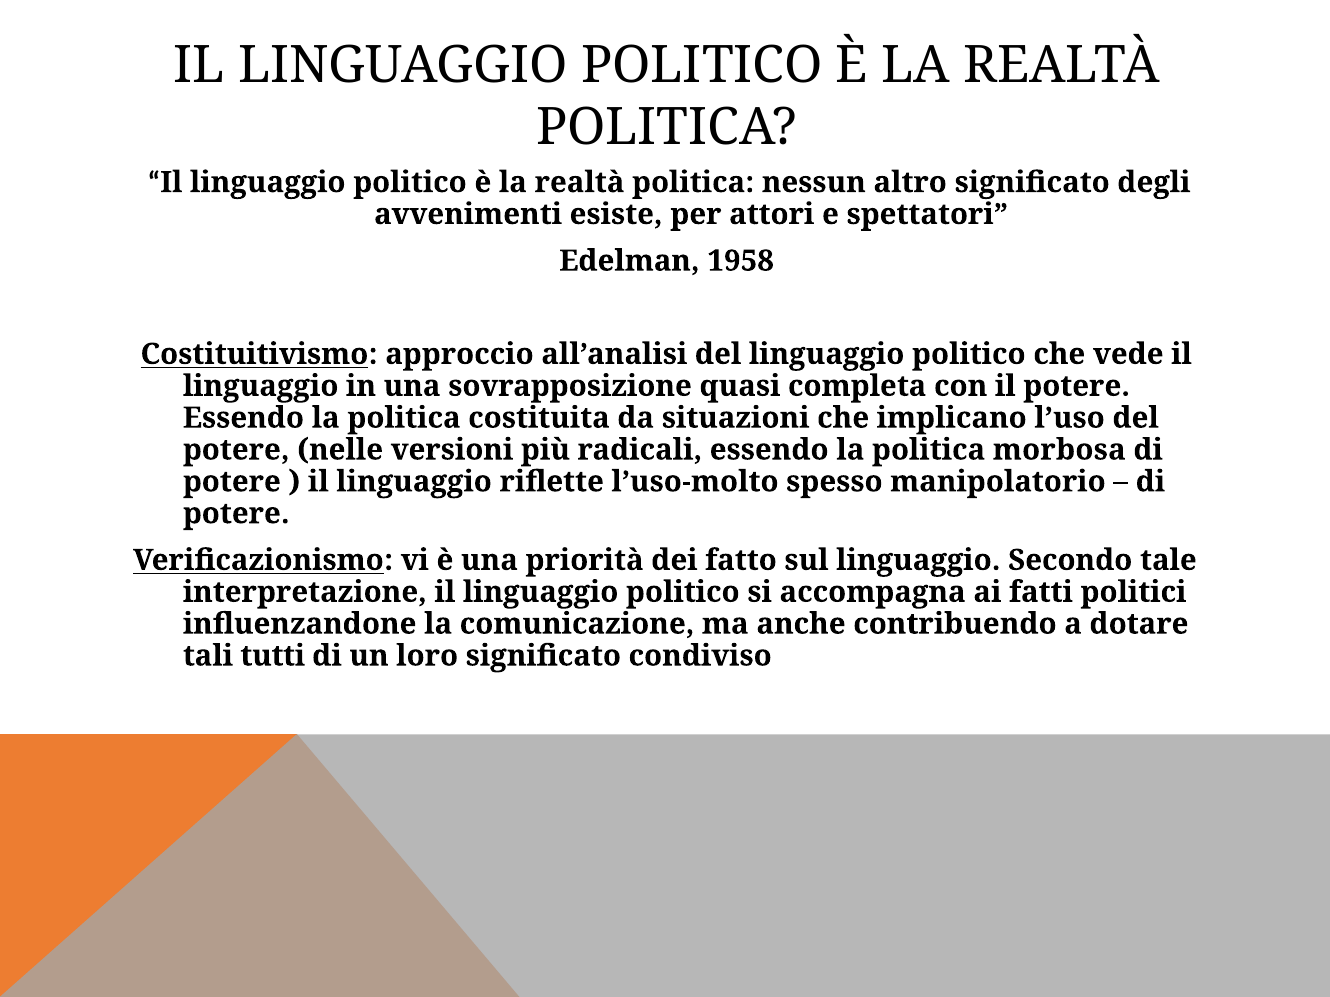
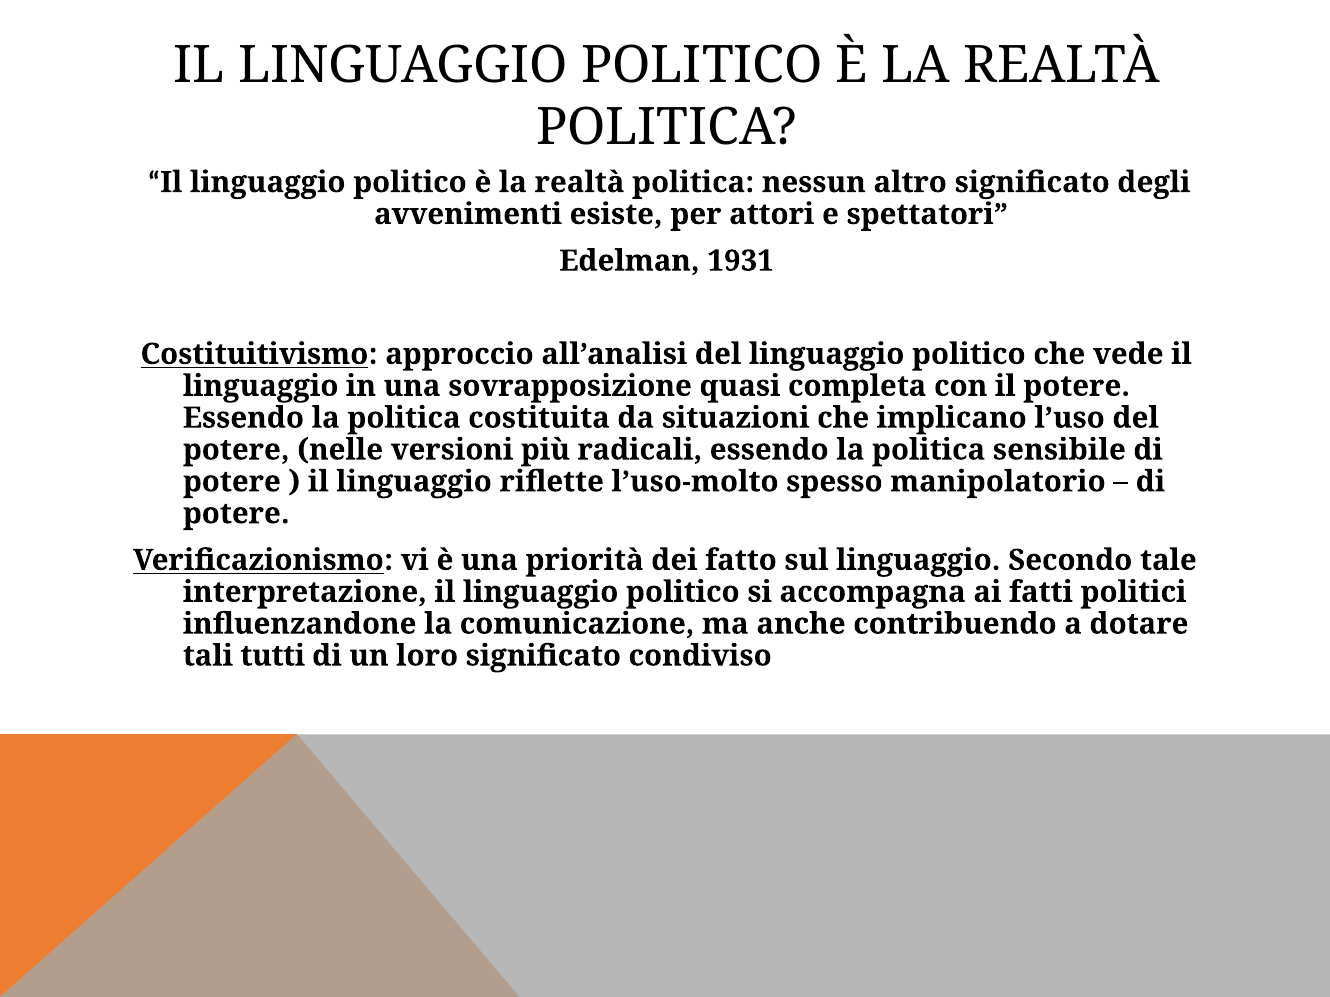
1958: 1958 -> 1931
morbosa: morbosa -> sensibile
